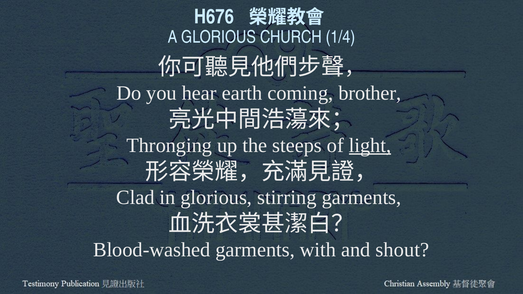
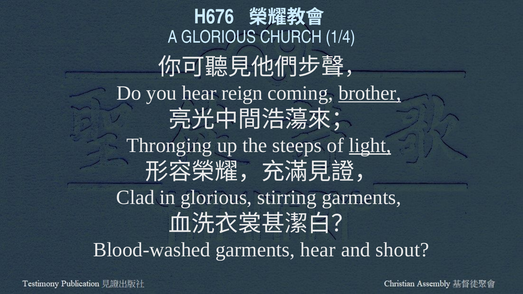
earth: earth -> reign
brother underline: none -> present
garments with: with -> hear
